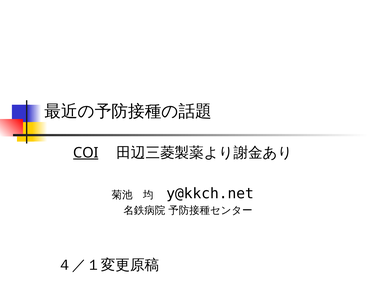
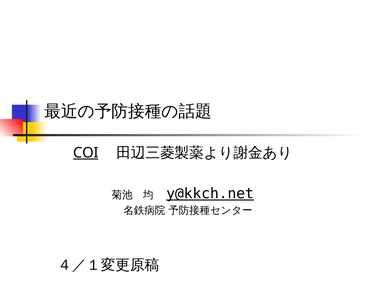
y@kkch.net underline: none -> present
